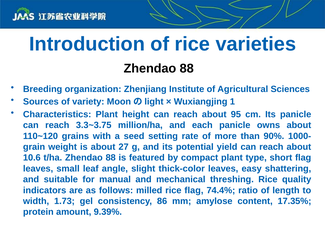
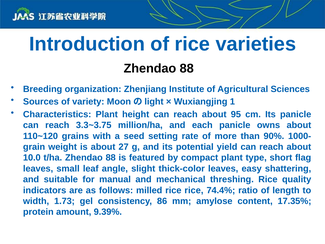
10.6: 10.6 -> 10.0
rice flag: flag -> rice
